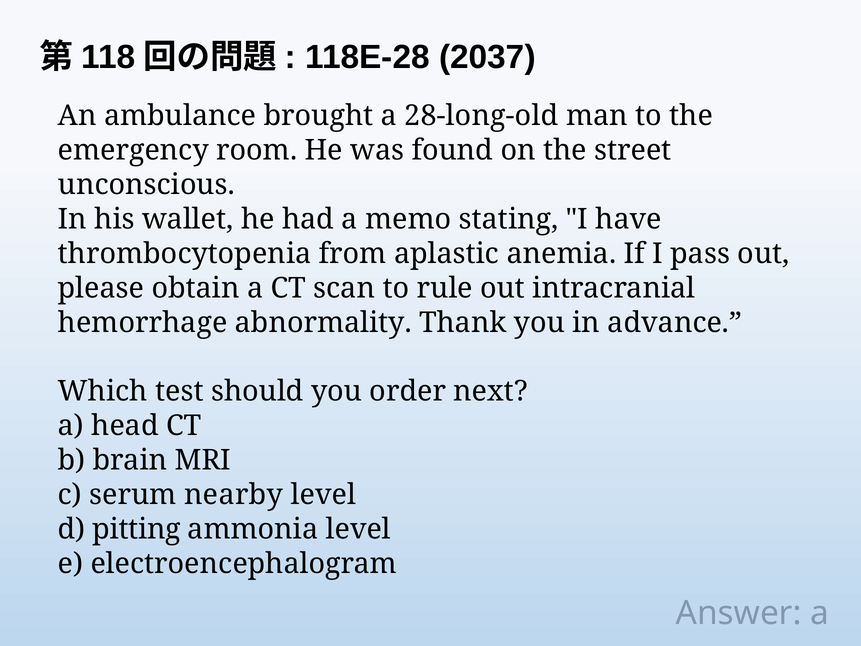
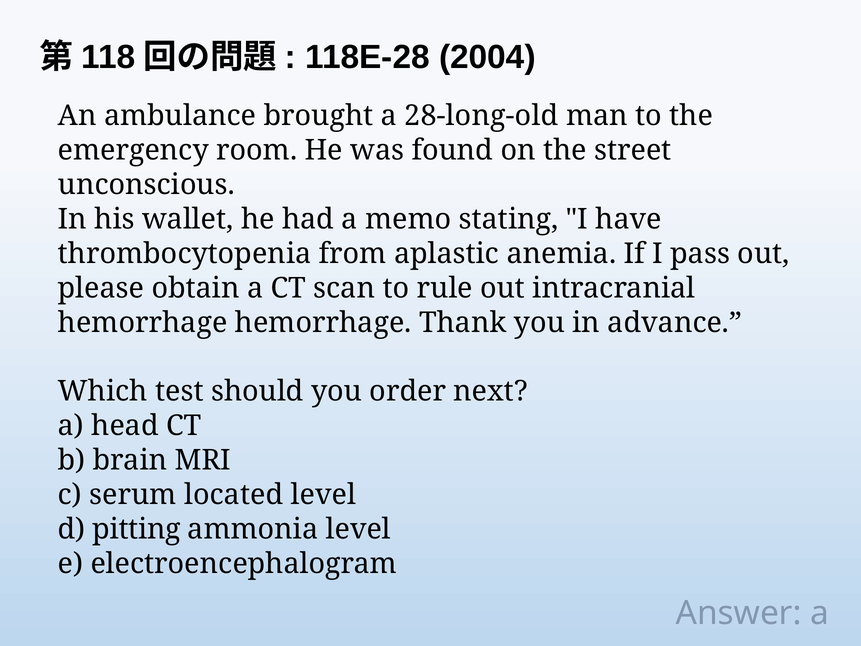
2037: 2037 -> 2004
hemorrhage abnormality: abnormality -> hemorrhage
nearby: nearby -> located
